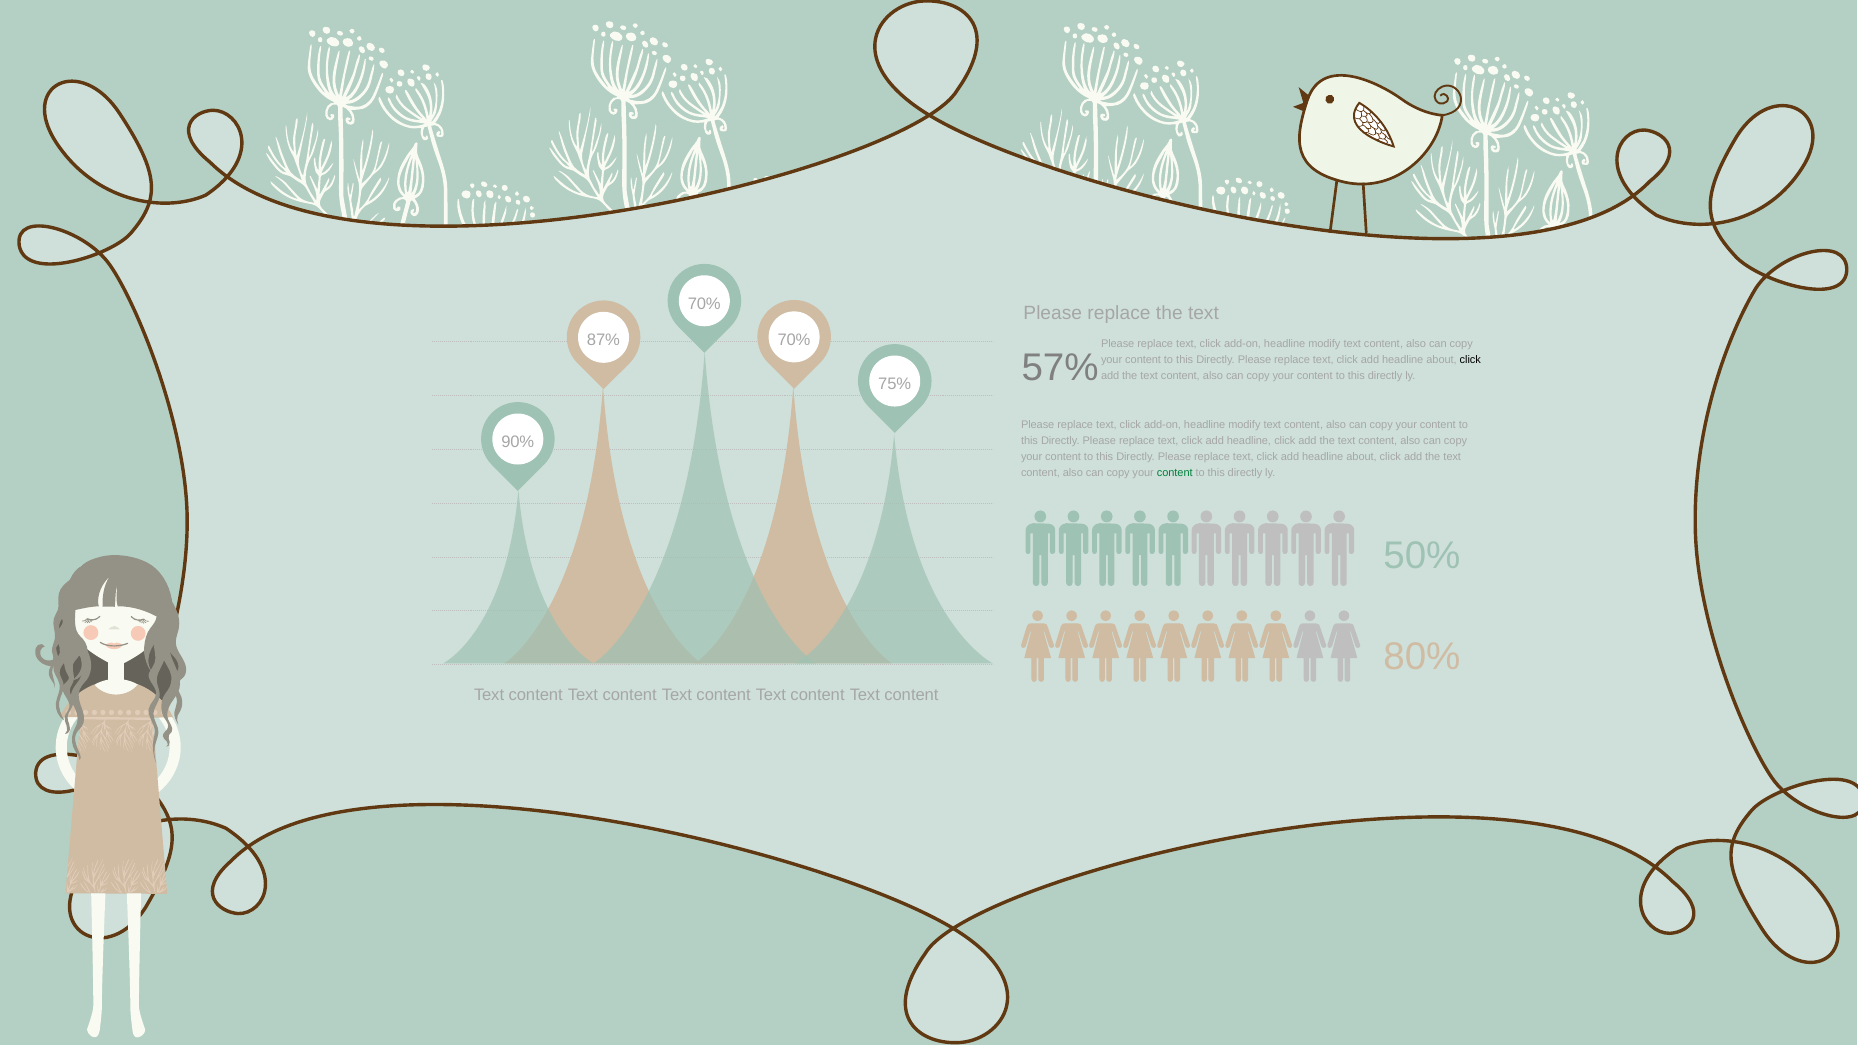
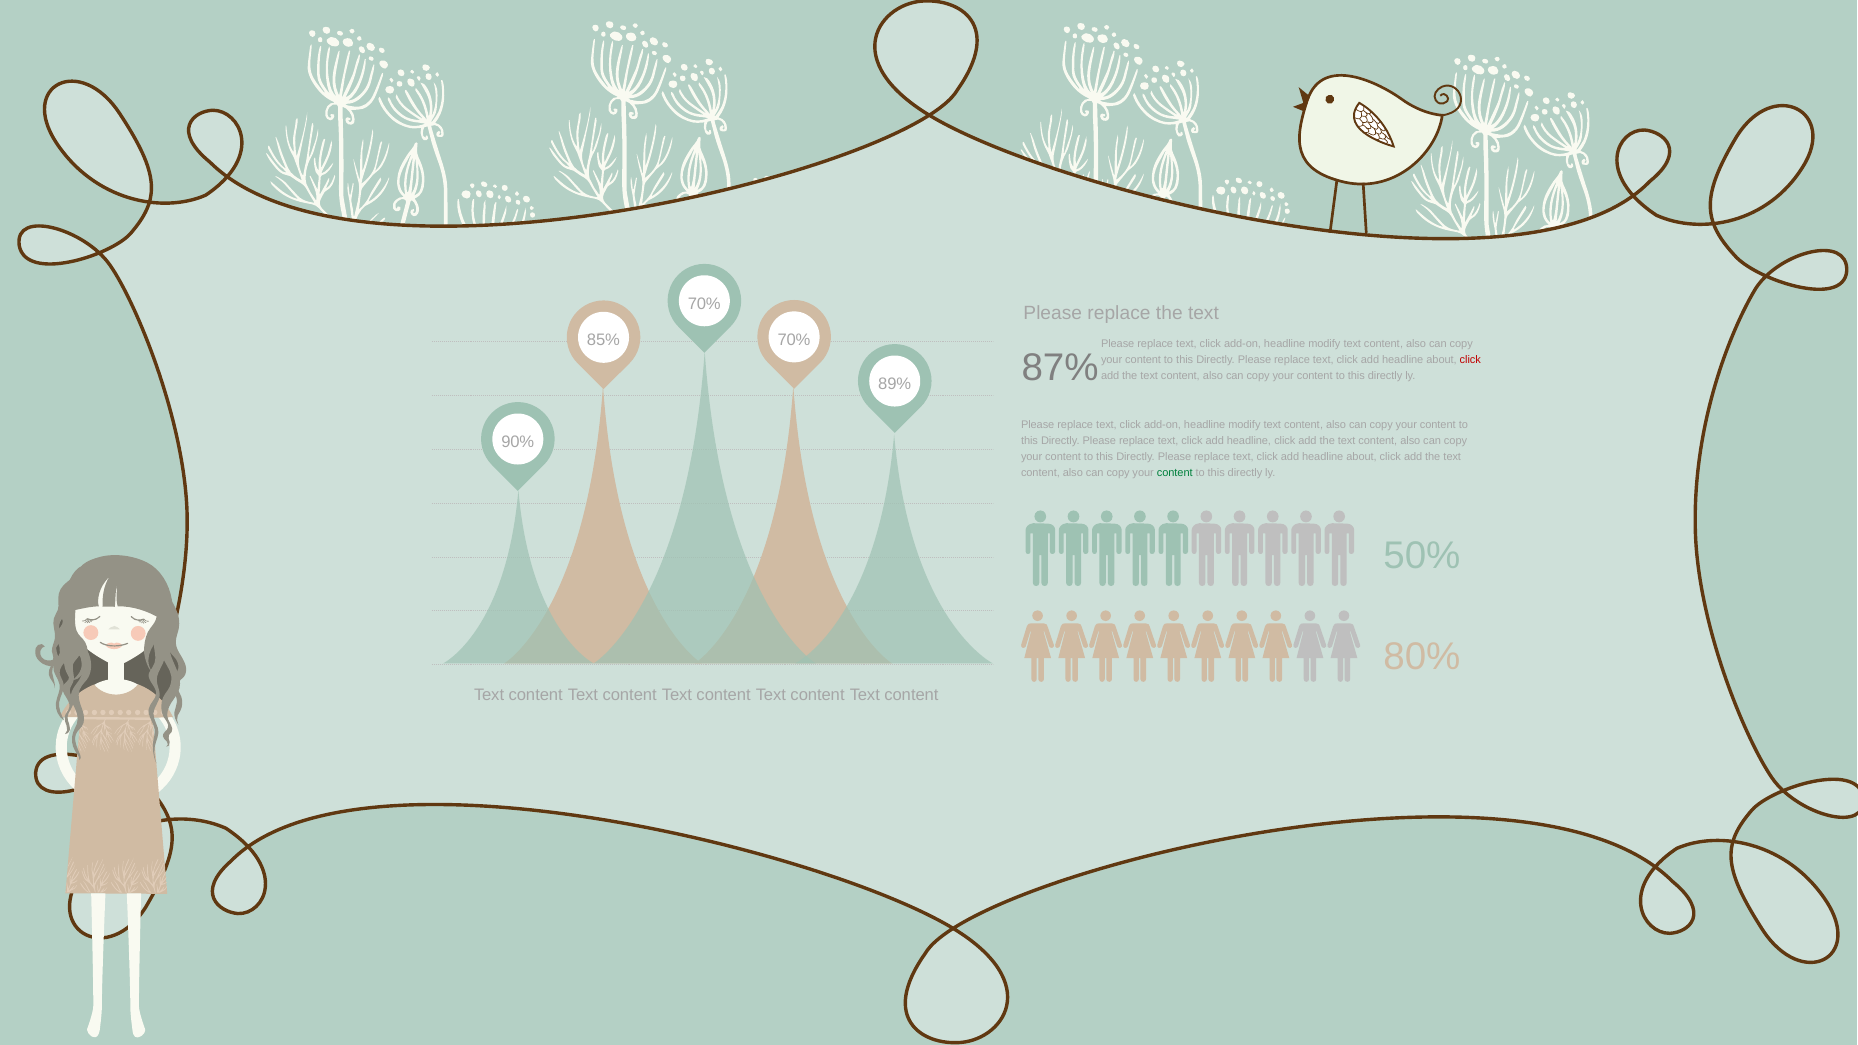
87%: 87% -> 85%
57%: 57% -> 87%
click at (1470, 360) colour: black -> red
75%: 75% -> 89%
